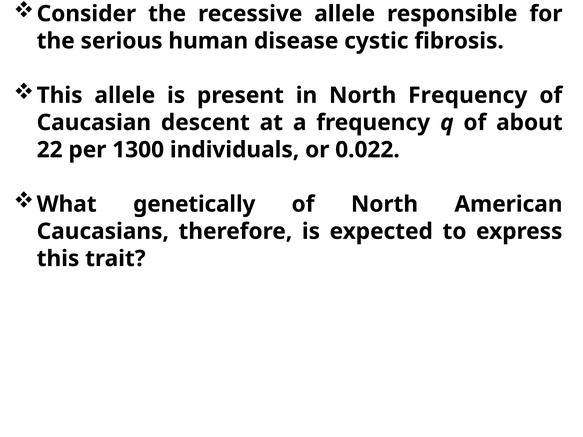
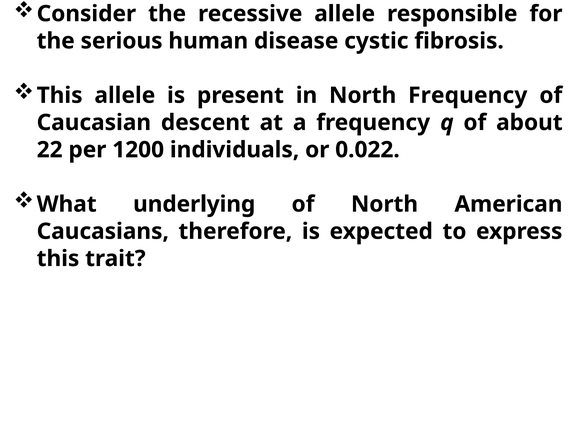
1300: 1300 -> 1200
genetically: genetically -> underlying
